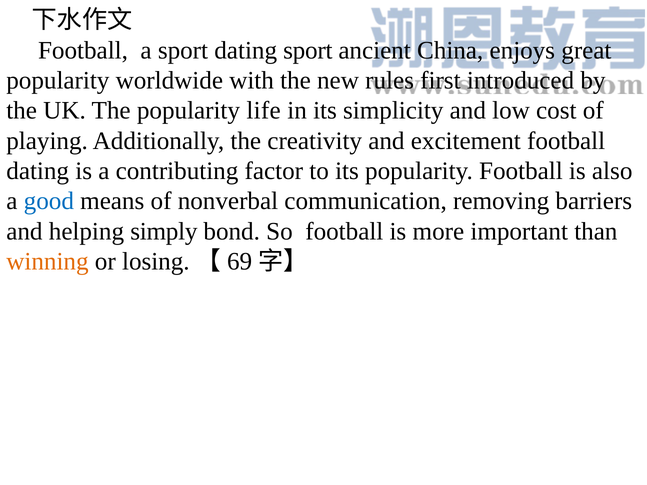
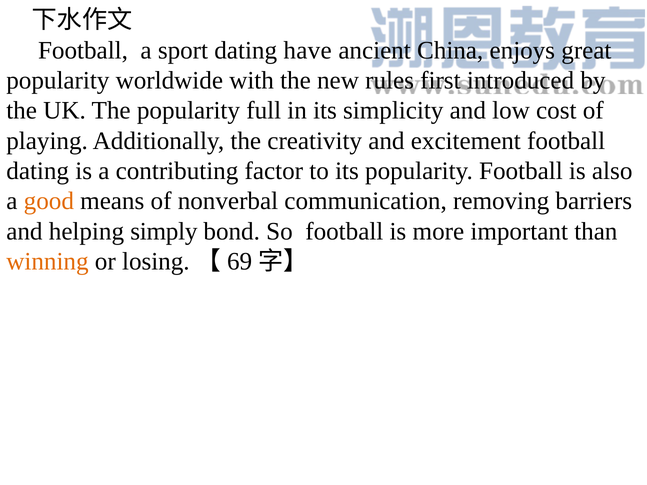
dating sport: sport -> have
life: life -> full
good colour: blue -> orange
